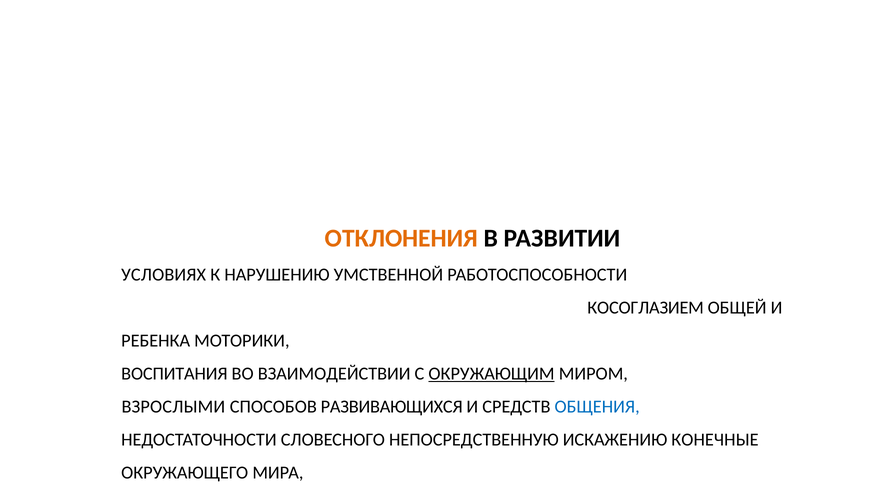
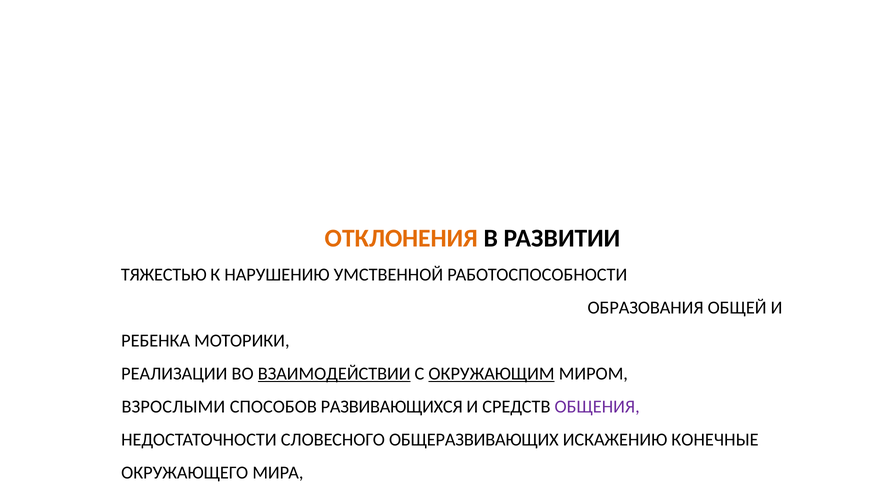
УСЛОВИЯХ: УСЛОВИЯХ -> ТЯЖЕСТЬЮ
КОСОГЛАЗИЕМ: КОСОГЛАЗИЕМ -> ОБРАЗОВАНИЯ
ВОСПИТАНИЯ: ВОСПИТАНИЯ -> РЕАЛИЗАЦИИ
ВЗАИМОДЕЙСТВИИ underline: none -> present
ОБЩЕНИЯ colour: blue -> purple
НЕПОСРЕДСТВЕННУЮ: НЕПОСРЕДСТВЕННУЮ -> ОБЩЕРАЗВИВАЮЩИХ
